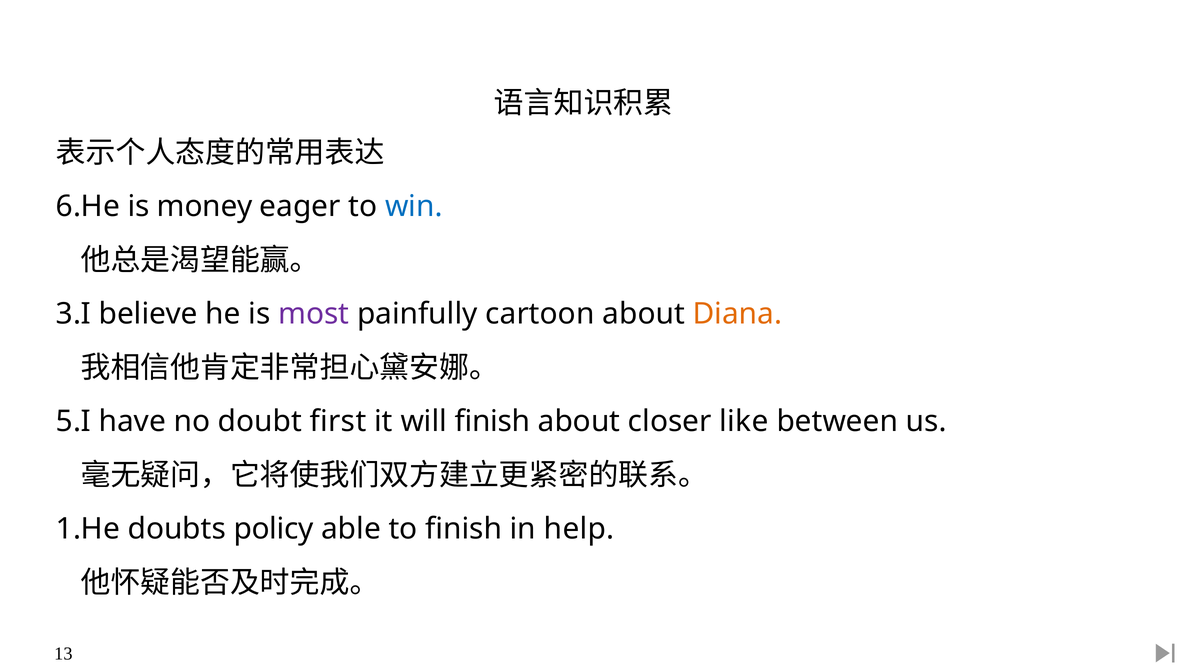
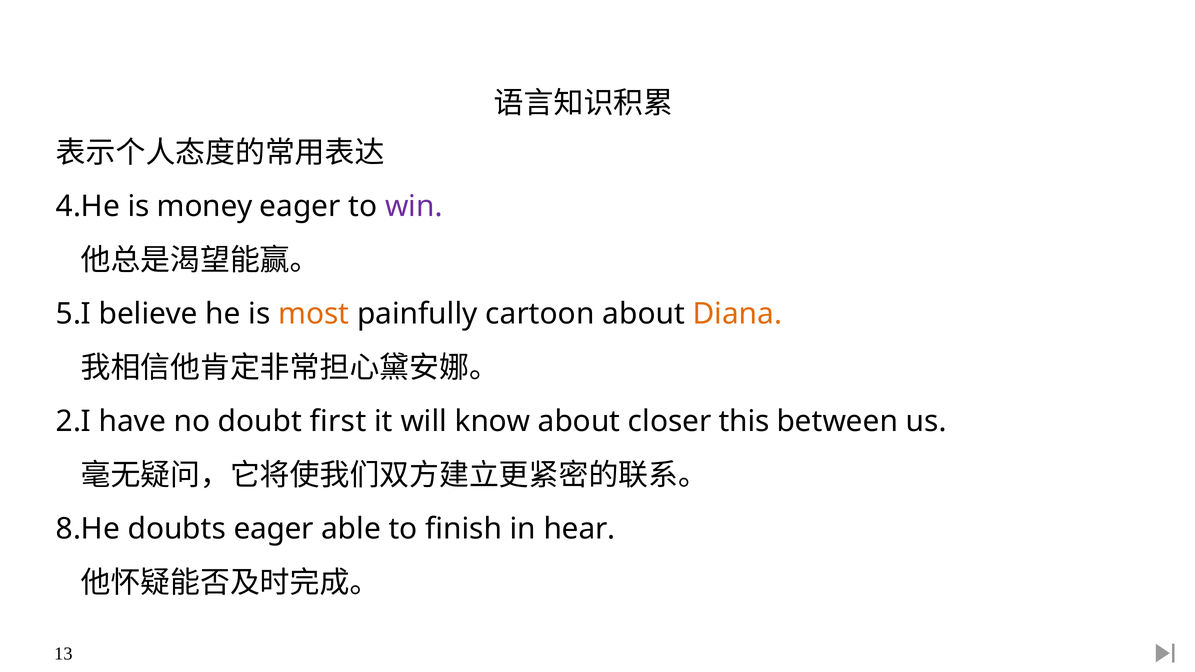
6.He: 6.He -> 4.He
win colour: blue -> purple
3.I: 3.I -> 5.I
most colour: purple -> orange
5.I: 5.I -> 2.I
will finish: finish -> know
like: like -> this
1.He: 1.He -> 8.He
doubts policy: policy -> eager
help: help -> hear
